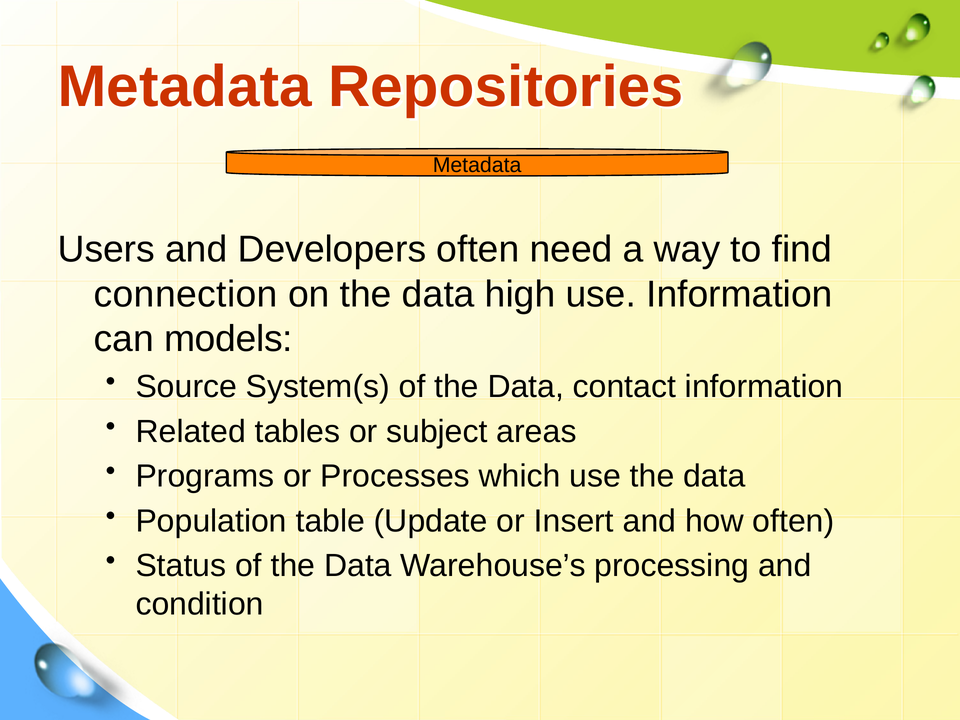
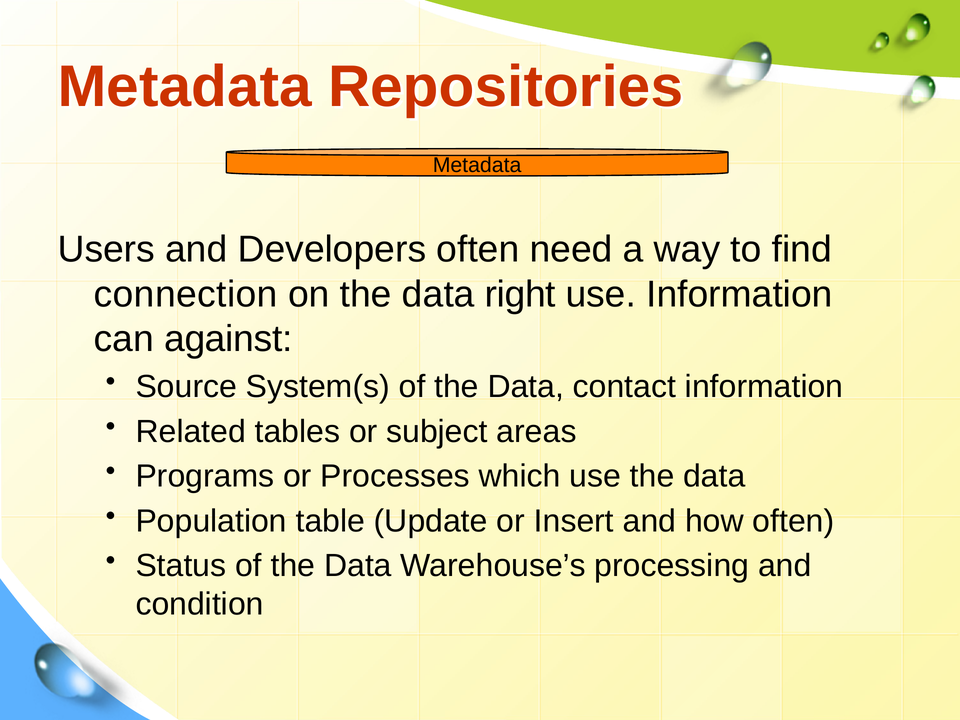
high: high -> right
models: models -> against
